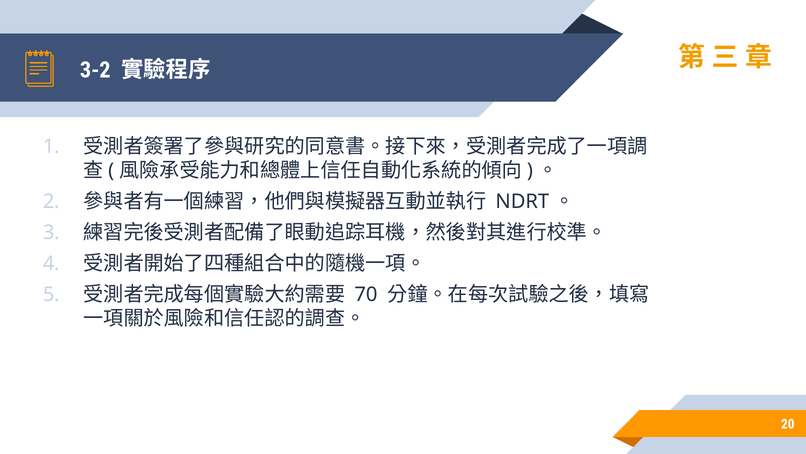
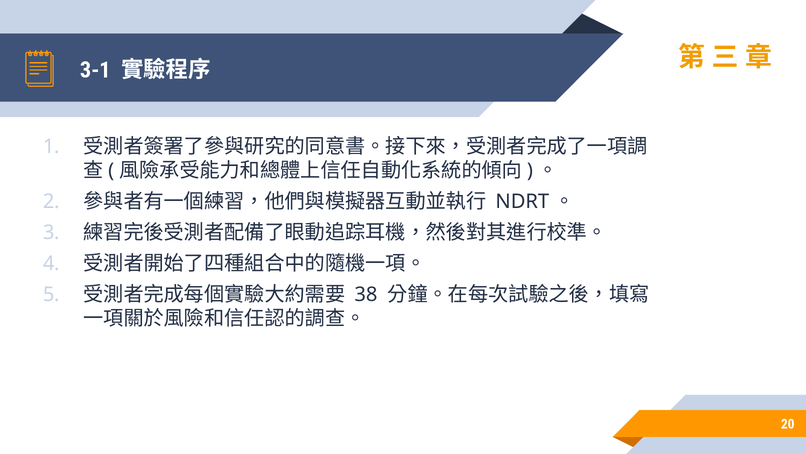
3-2: 3-2 -> 3-1
70: 70 -> 38
